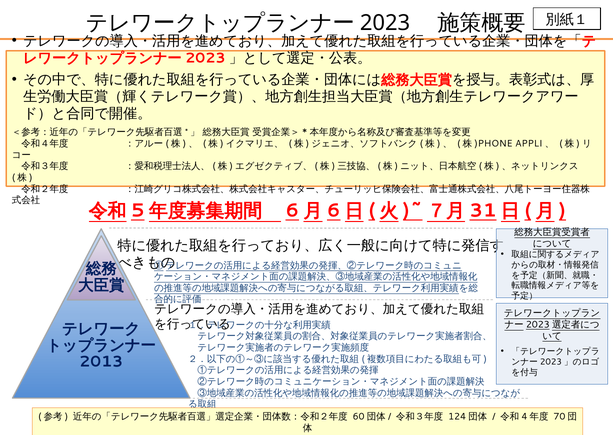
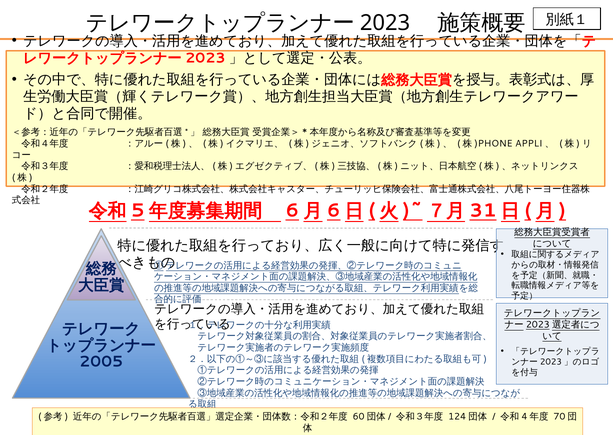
2013: 2013 -> 2005
